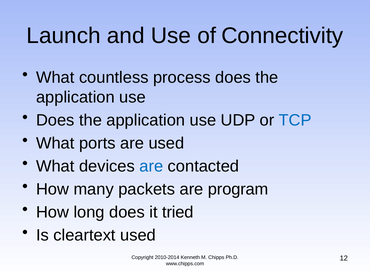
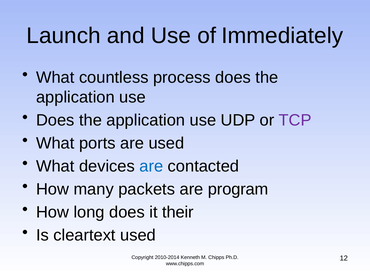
Connectivity: Connectivity -> Immediately
TCP colour: blue -> purple
tried: tried -> their
